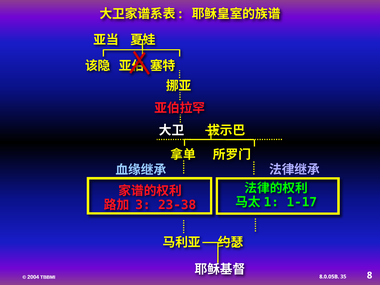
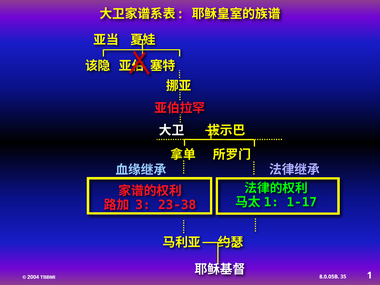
8: 8 -> 1
